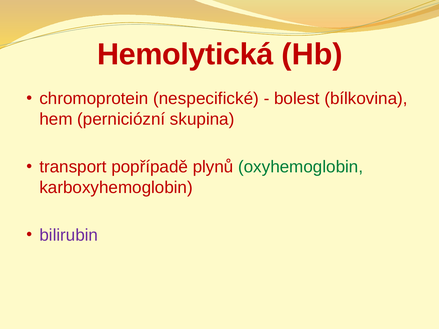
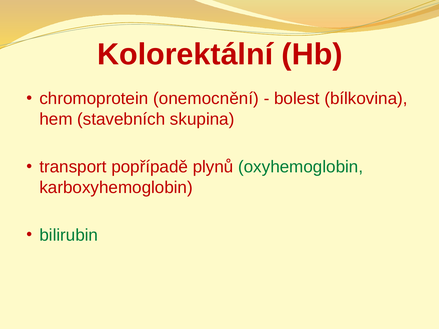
Hemolytická: Hemolytická -> Kolorektální
nespecifické: nespecifické -> onemocnění
perniciózní: perniciózní -> stavebních
bilirubin colour: purple -> green
